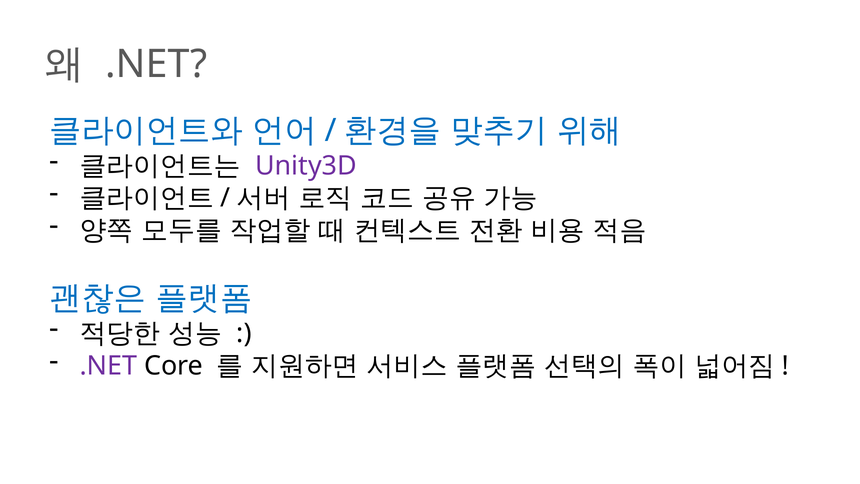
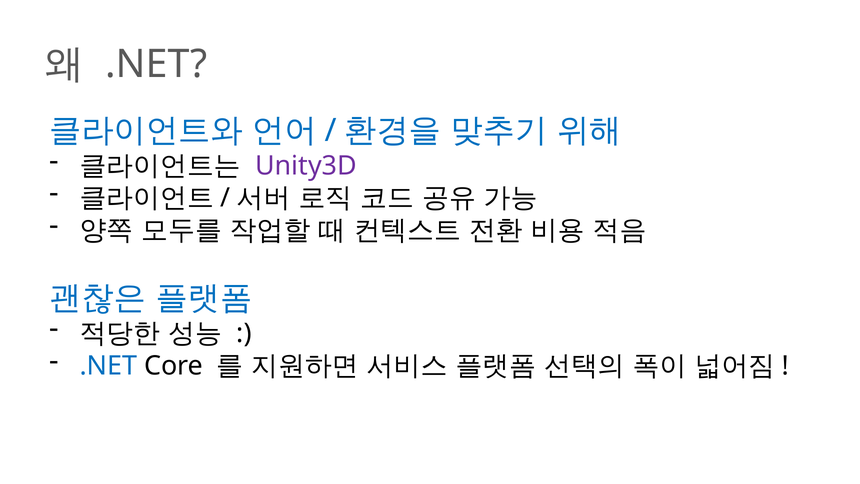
.NET at (108, 366) colour: purple -> blue
